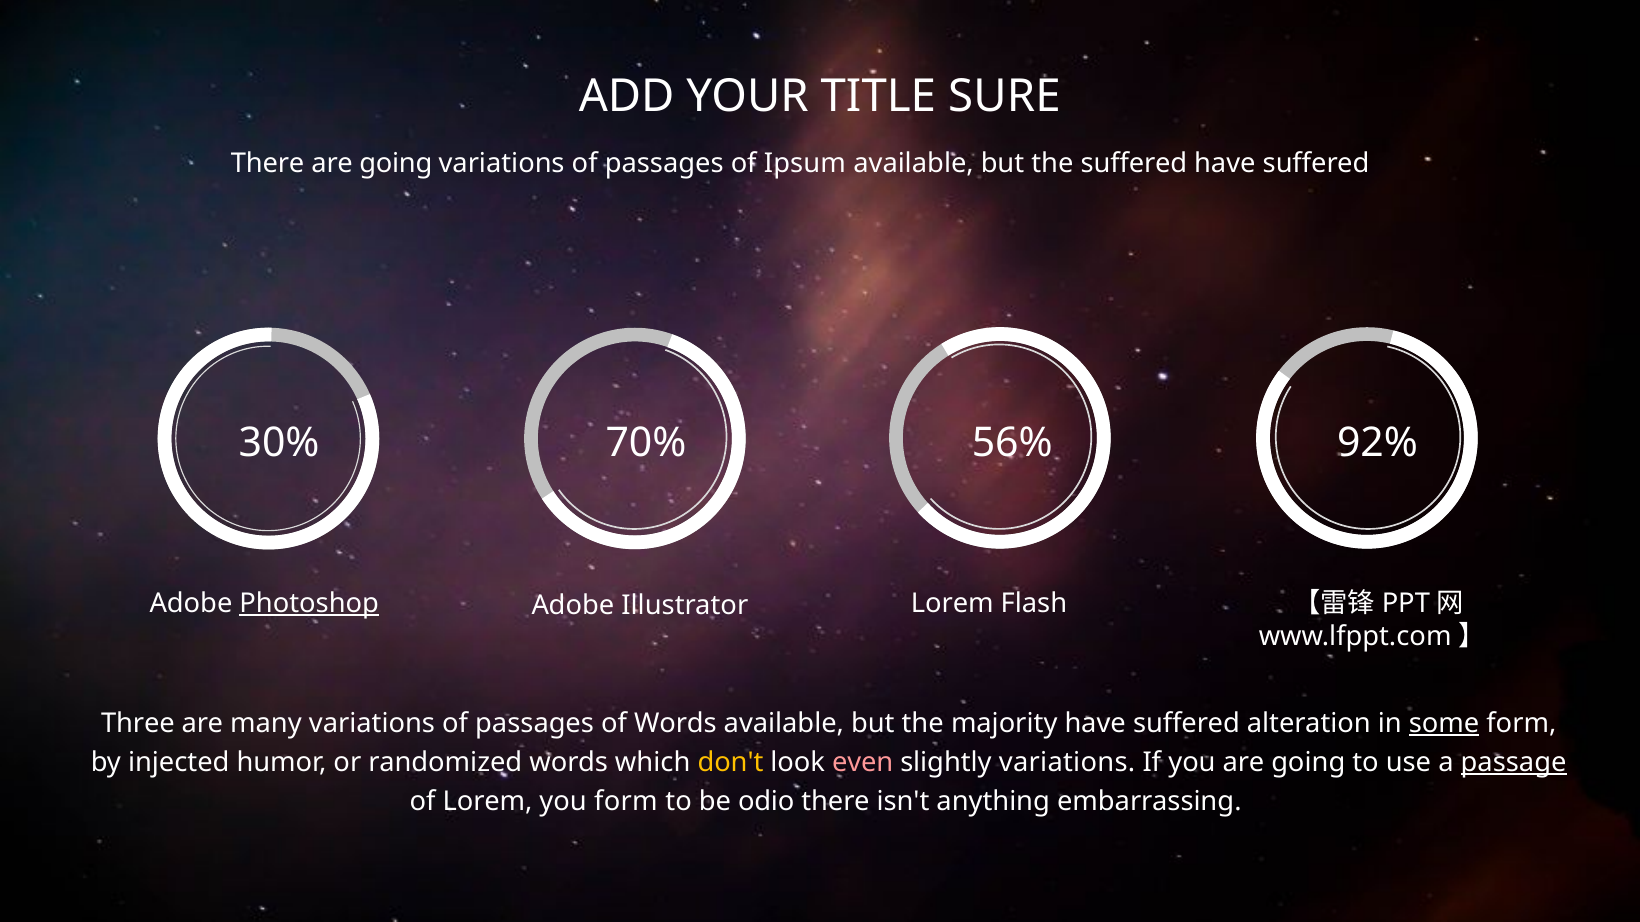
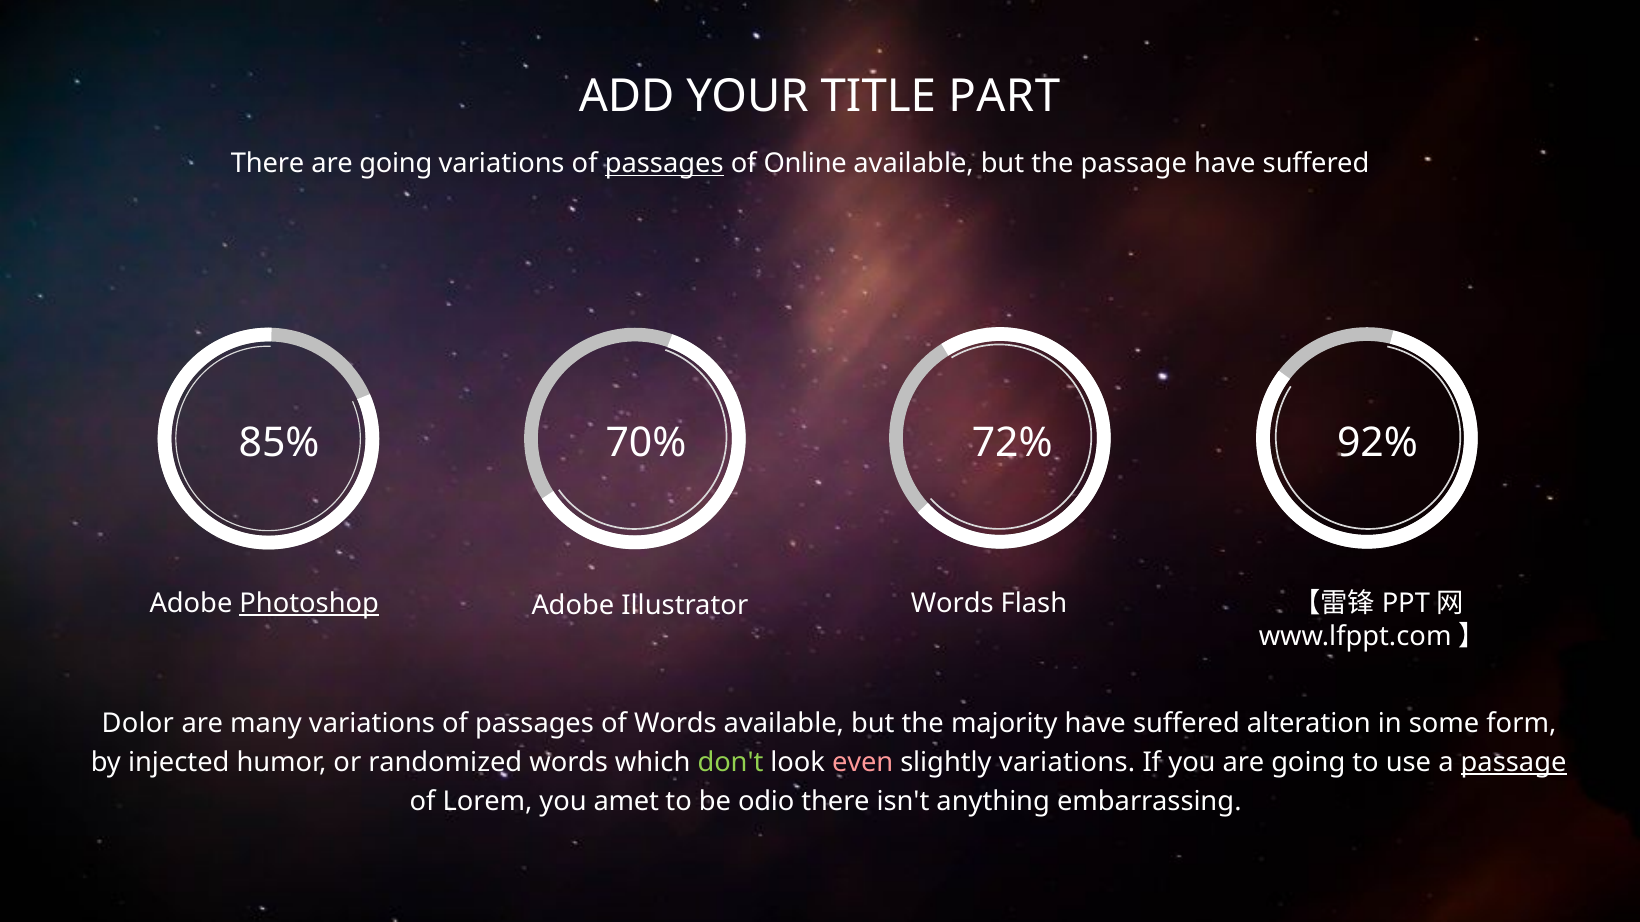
SURE: SURE -> PART
passages at (664, 164) underline: none -> present
Ipsum: Ipsum -> Online
the suffered: suffered -> passage
30%: 30% -> 85%
56%: 56% -> 72%
Illustrator Lorem: Lorem -> Words
Three: Three -> Dolor
some underline: present -> none
don't colour: yellow -> light green
you form: form -> amet
